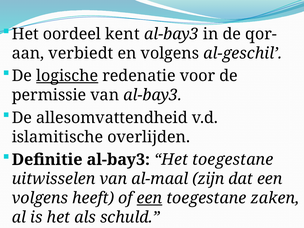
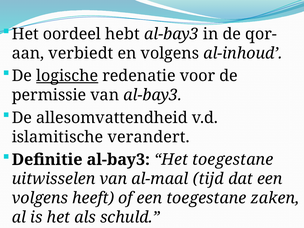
kent: kent -> hebt
al-geschil: al-geschil -> al-inhoud
overlijden: overlijden -> verandert
zijn: zijn -> tijd
een at (149, 198) underline: present -> none
